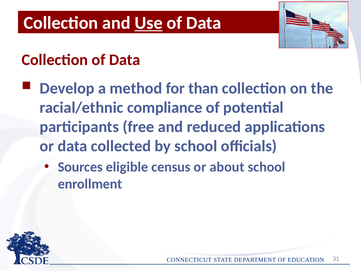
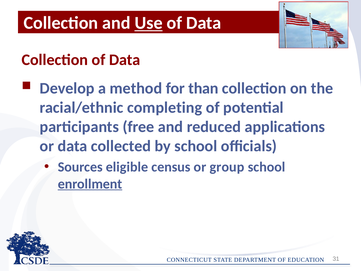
compliance: compliance -> completing
about: about -> group
enrollment underline: none -> present
